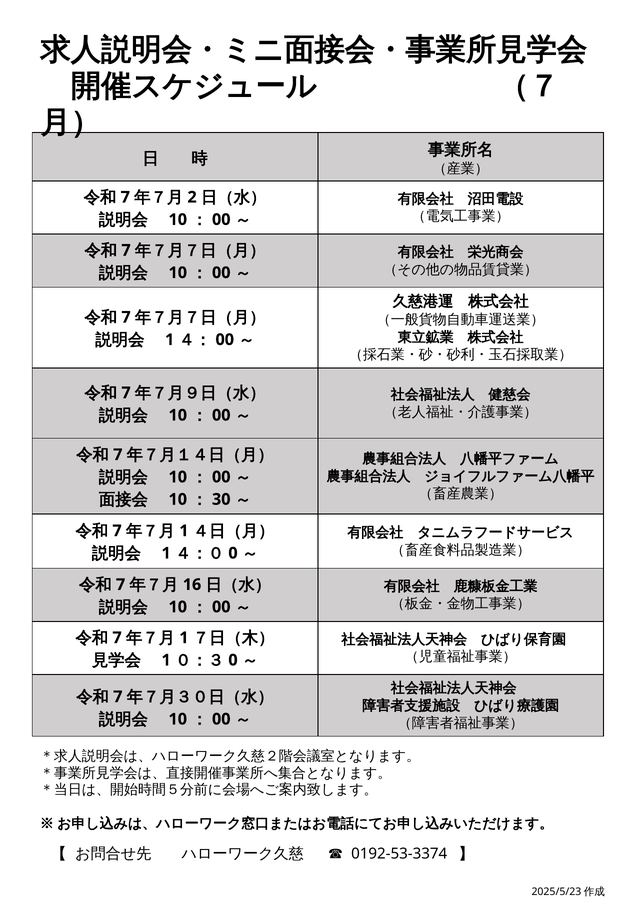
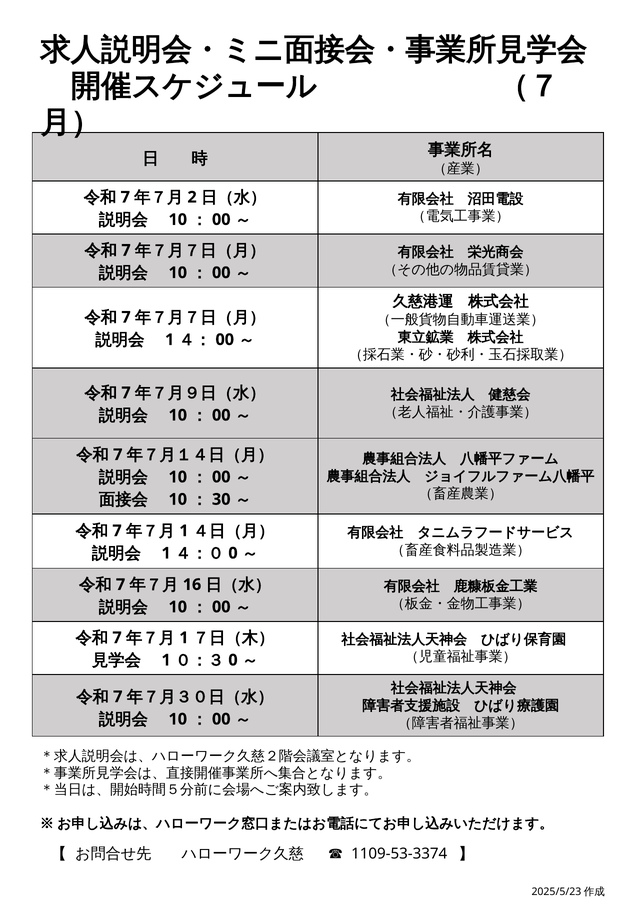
0192-53-3374: 0192-53-3374 -> 1109-53-3374
